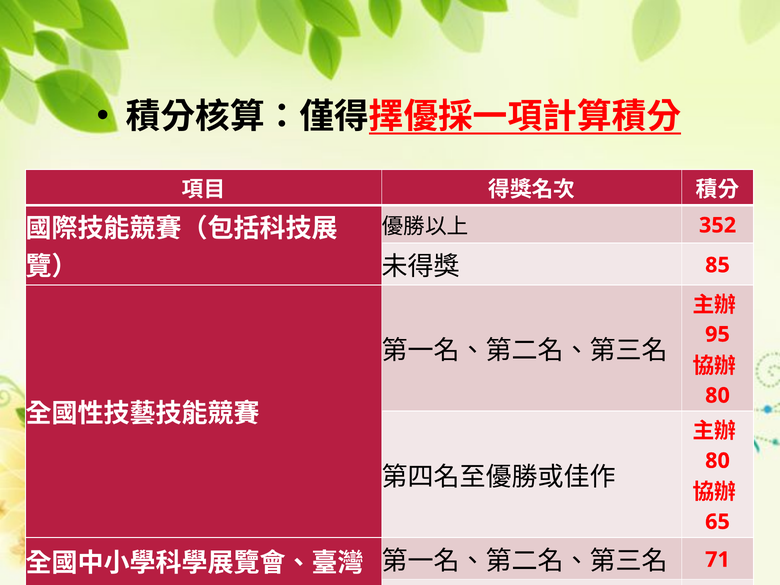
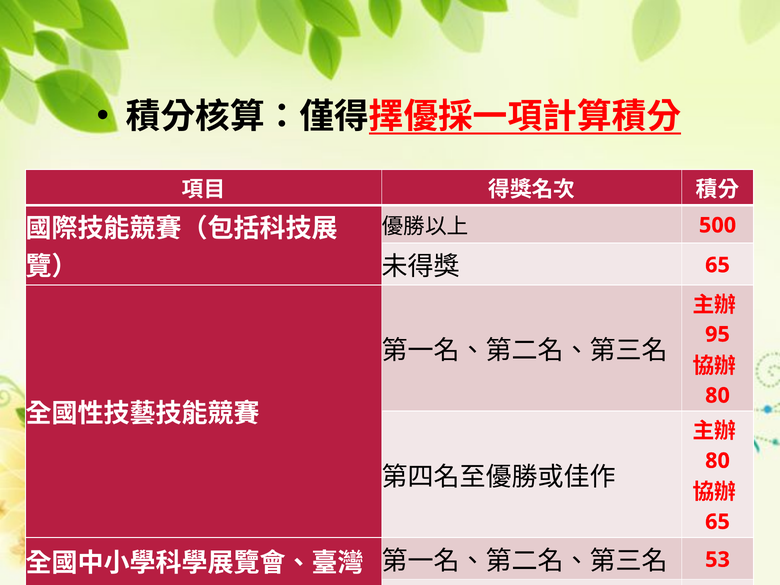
352: 352 -> 500
85 at (717, 265): 85 -> 65
71: 71 -> 53
